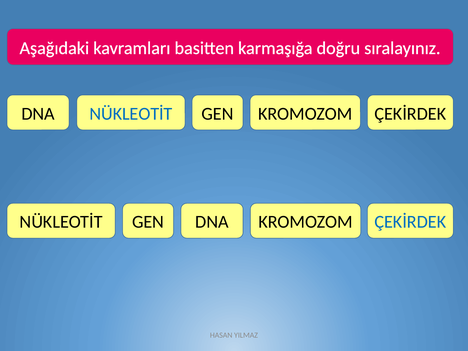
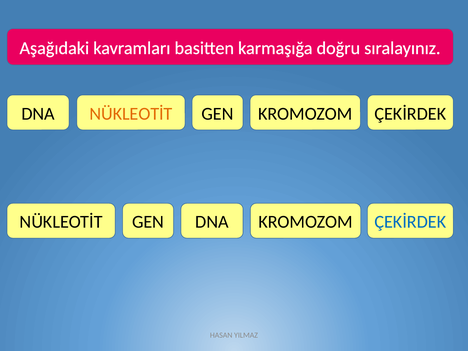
NÜKLEOTİT at (131, 114) colour: blue -> orange
